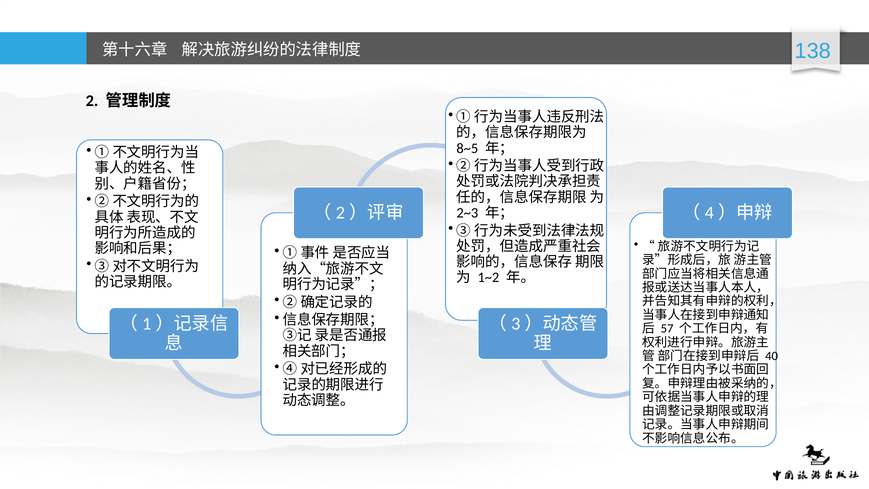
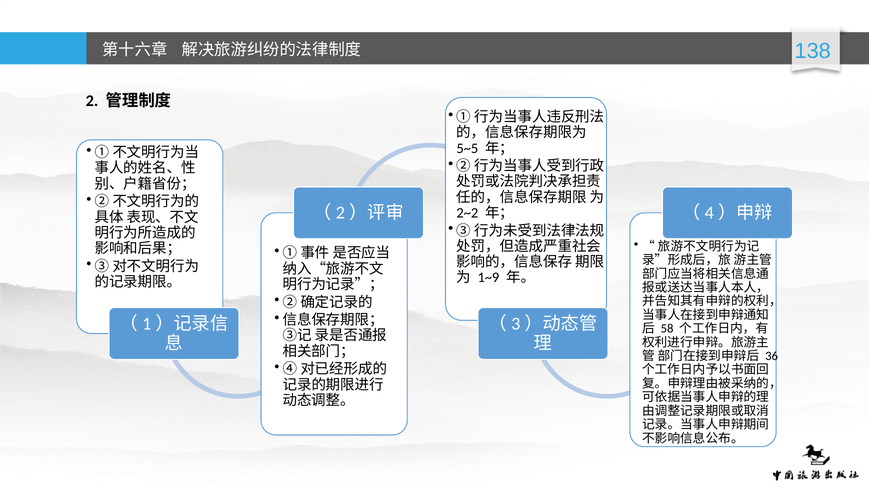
8~5: 8~5 -> 5~5
2~3: 2~3 -> 2~2
1~2: 1~2 -> 1~9
57: 57 -> 58
40: 40 -> 36
